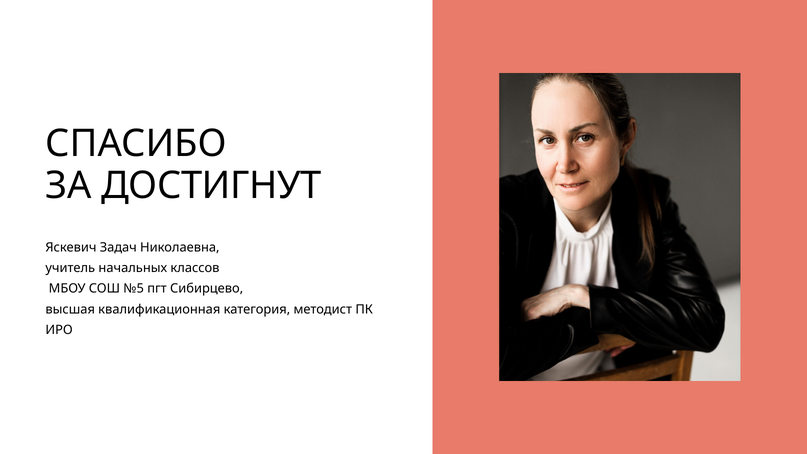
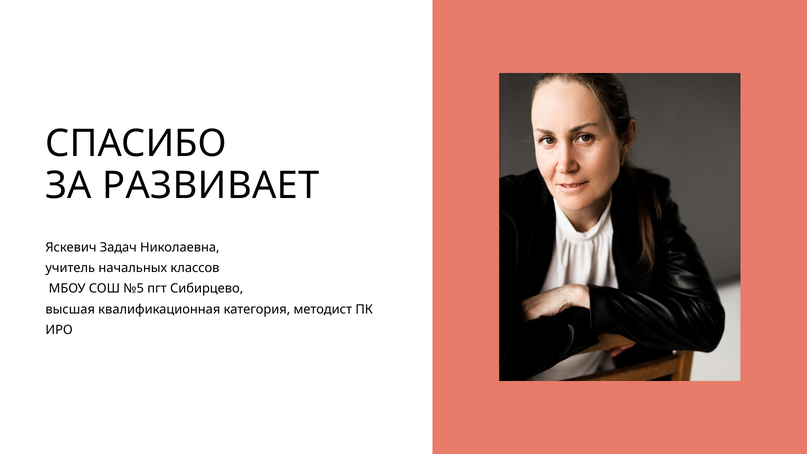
ДОСТИГНУТ: ДОСТИГНУТ -> РАЗВИВАЕТ
